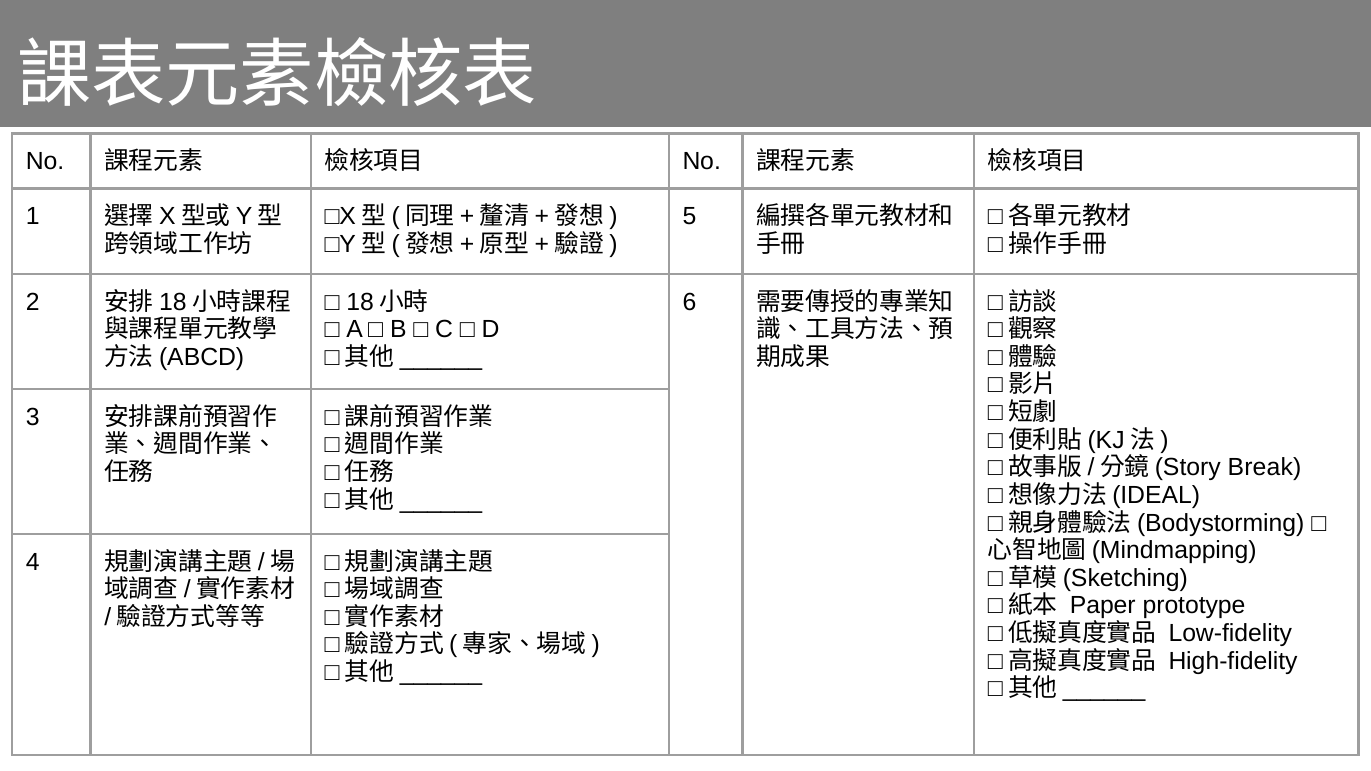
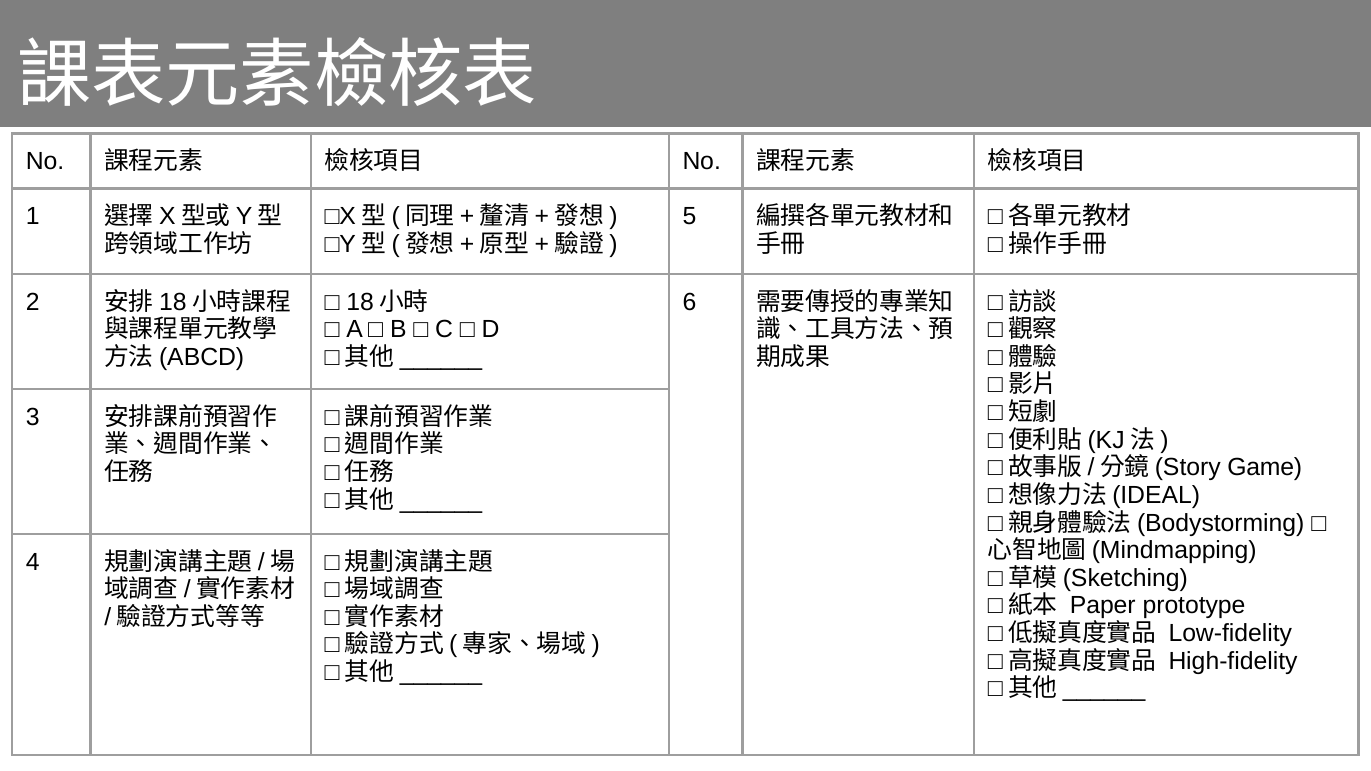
Break: Break -> Game
